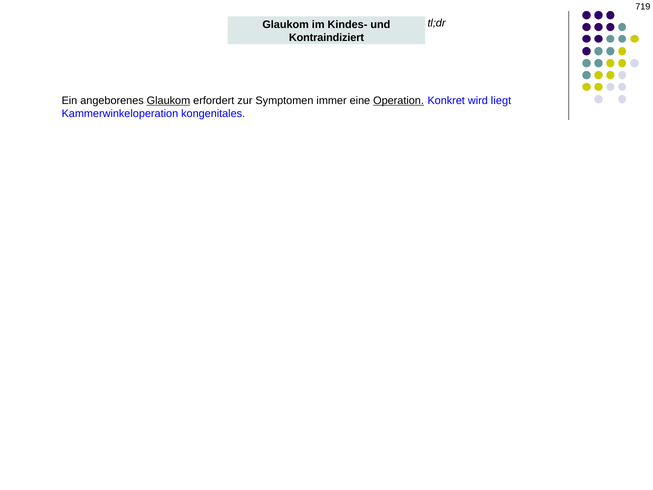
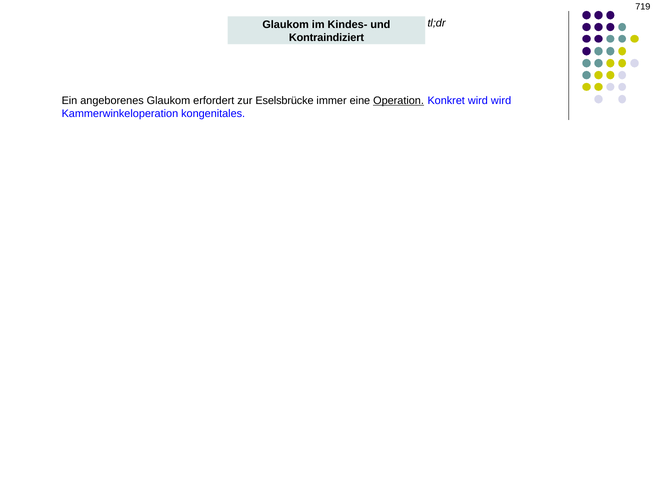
Glaukom at (168, 101) underline: present -> none
Symptomen: Symptomen -> Eselsbrücke
wird liegt: liegt -> wird
